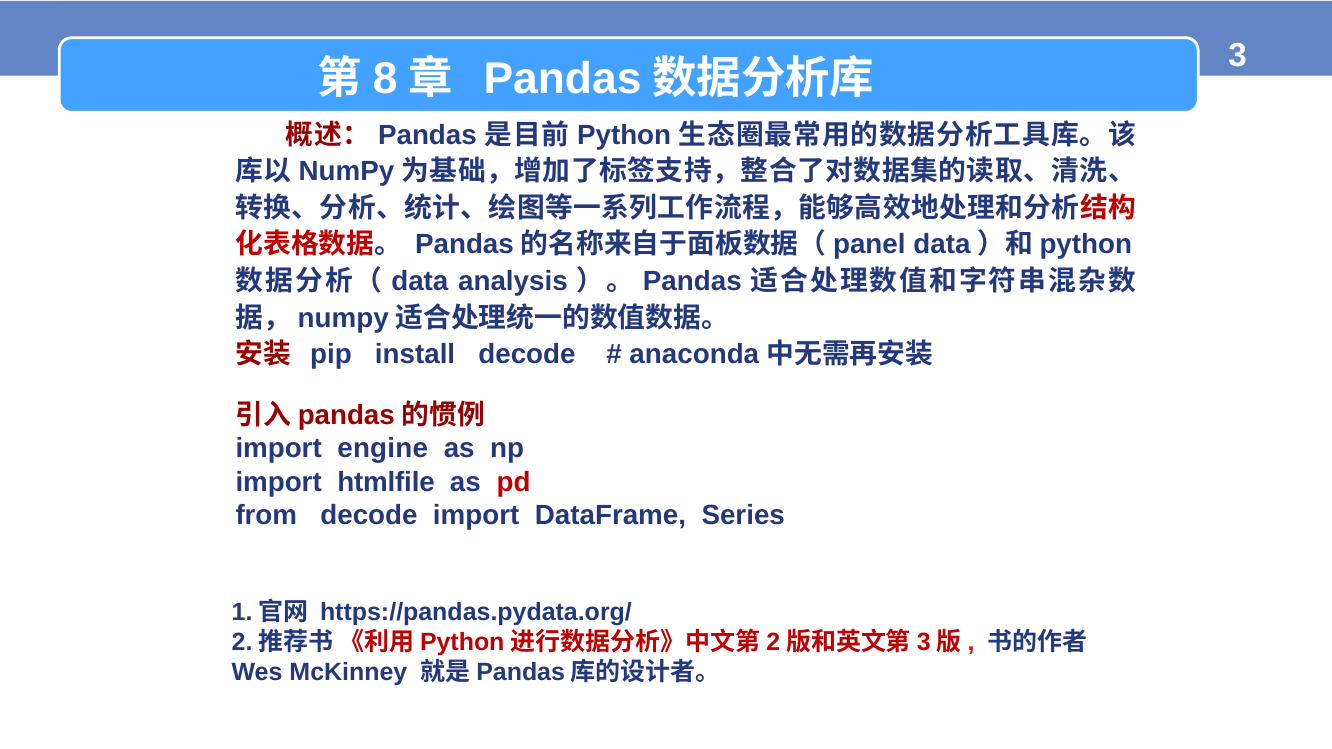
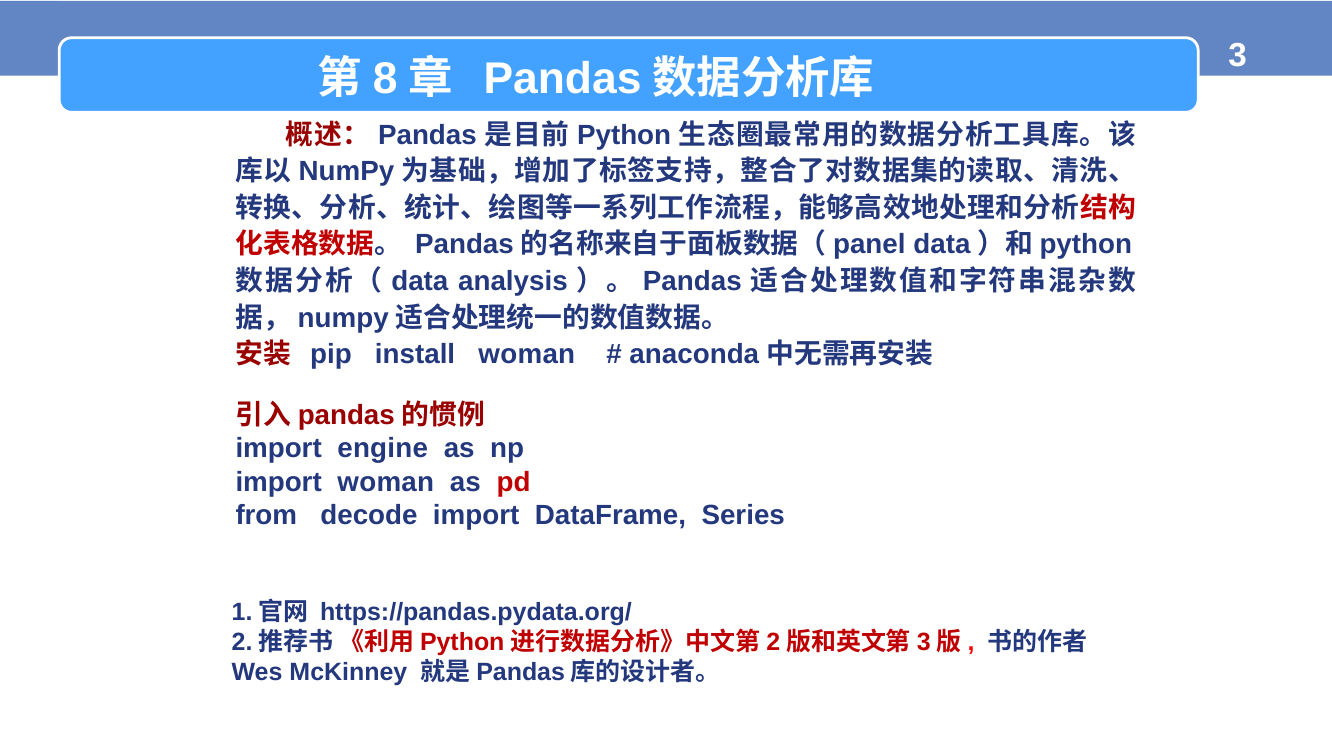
install decode: decode -> woman
import htmlfile: htmlfile -> woman
